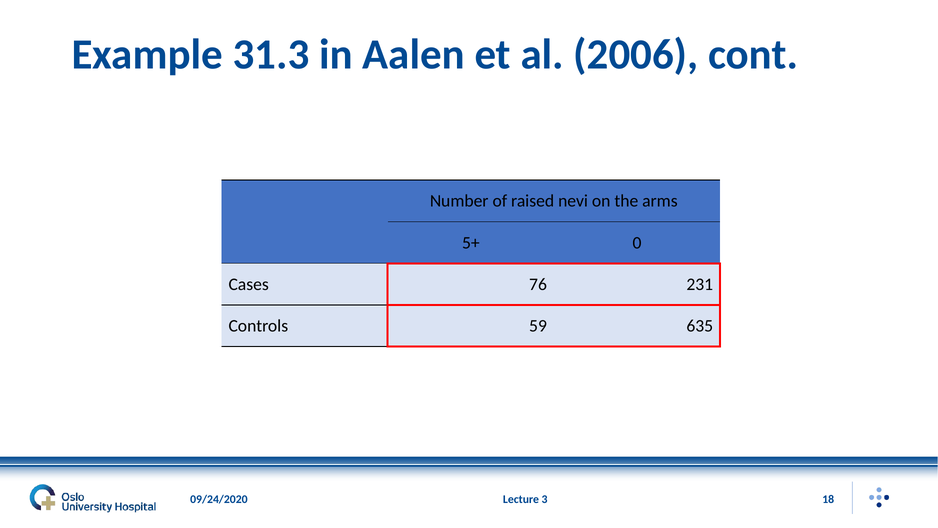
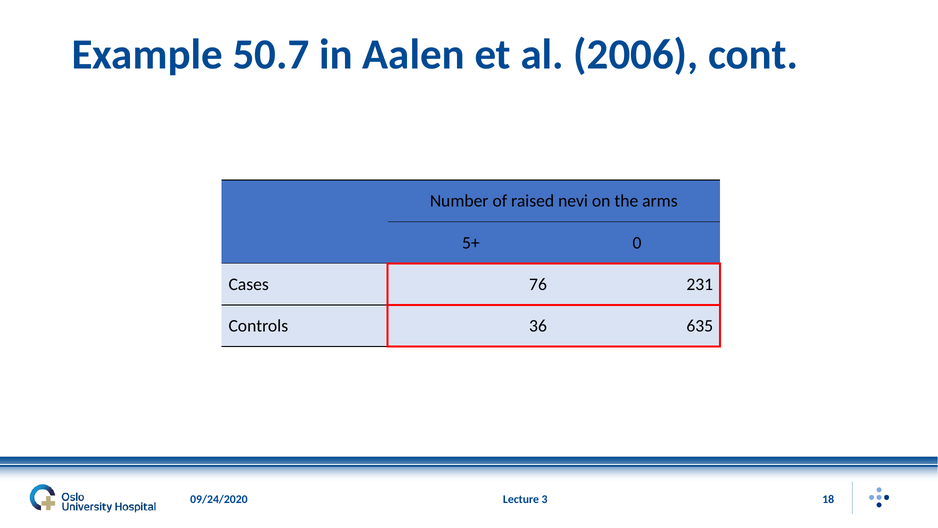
31.3: 31.3 -> 50.7
59: 59 -> 36
